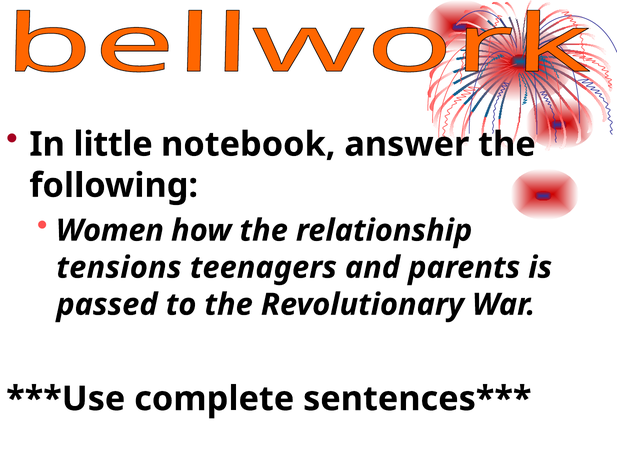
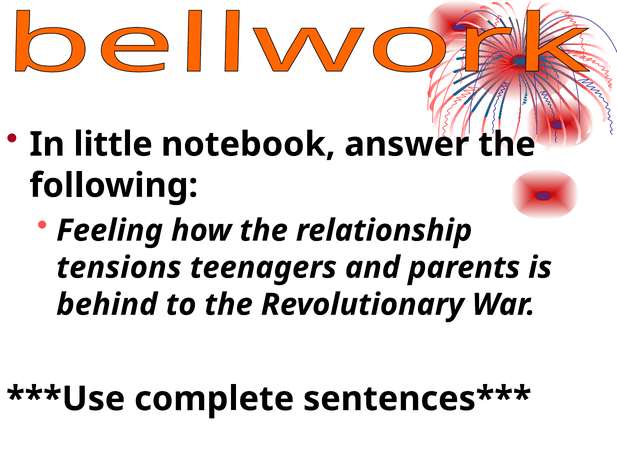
Women: Women -> Feeling
passed: passed -> behind
